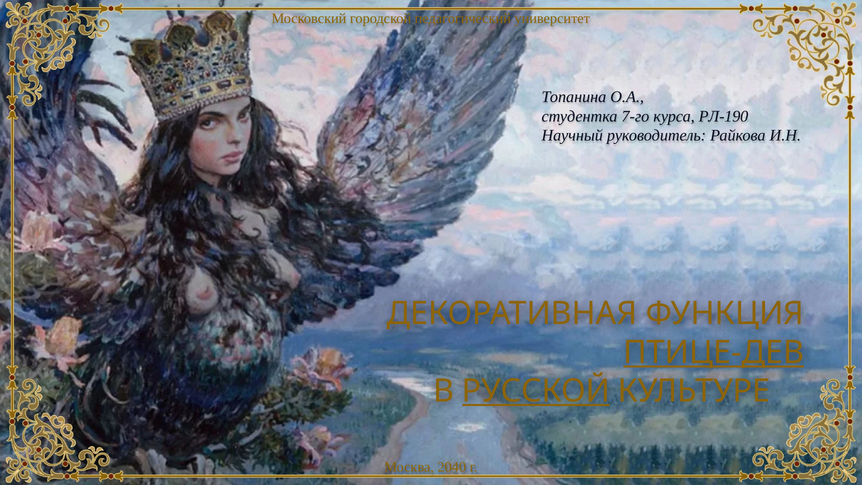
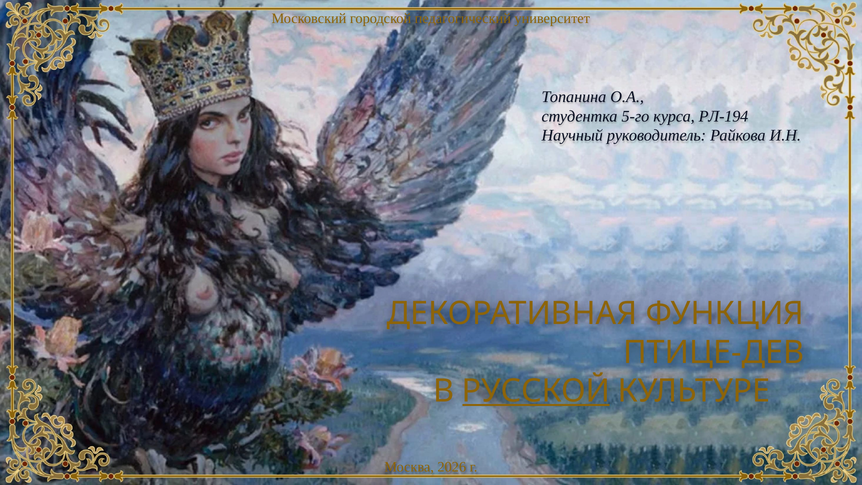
7-го: 7-го -> 5-го
РЛ-190: РЛ-190 -> РЛ-194
ПТИЦЕ-ДЕВ underline: present -> none
2040: 2040 -> 2026
